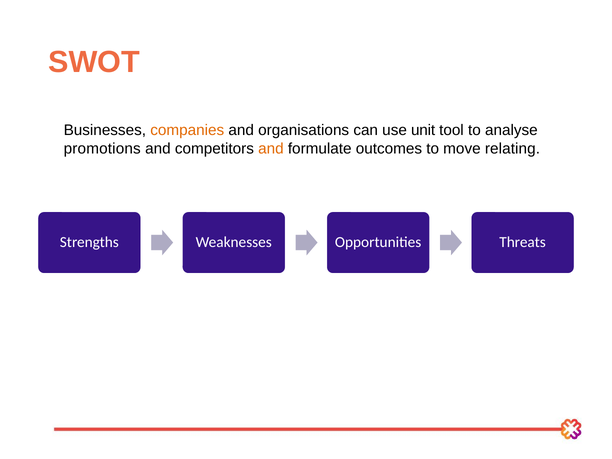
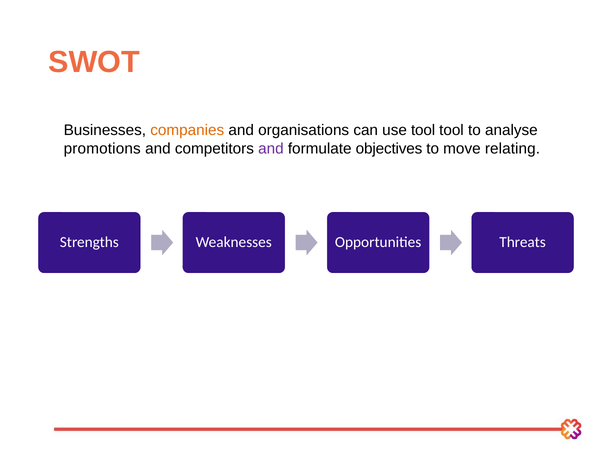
use unit: unit -> tool
and at (271, 149) colour: orange -> purple
outcomes: outcomes -> objectives
